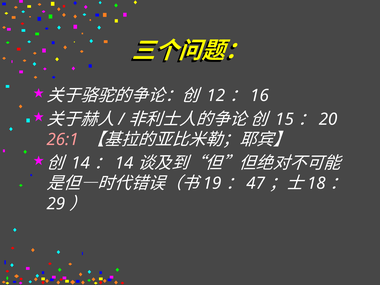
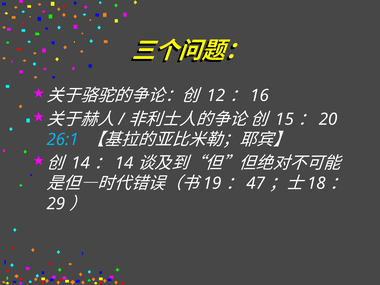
26:1 colour: pink -> light blue
